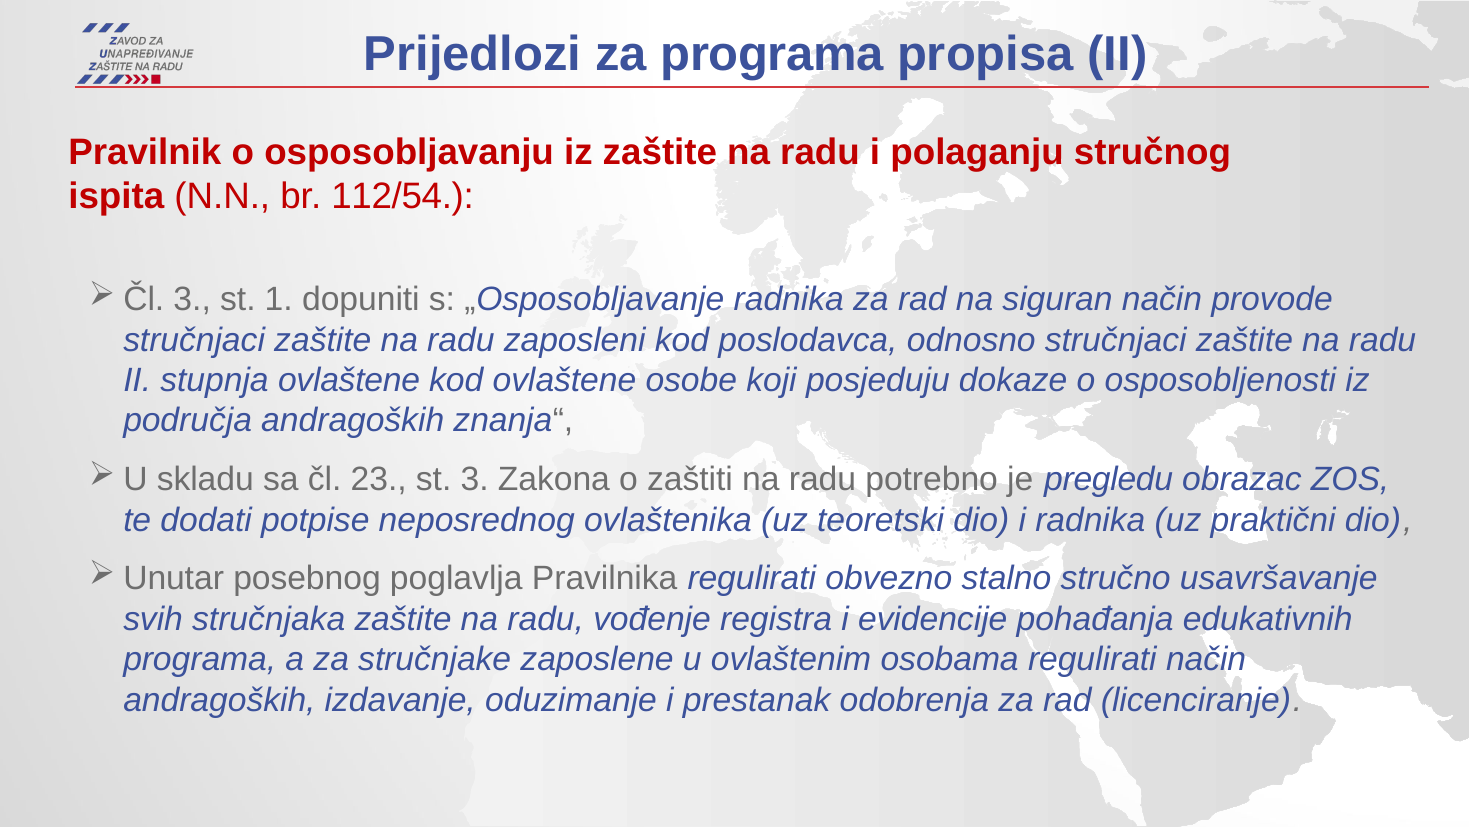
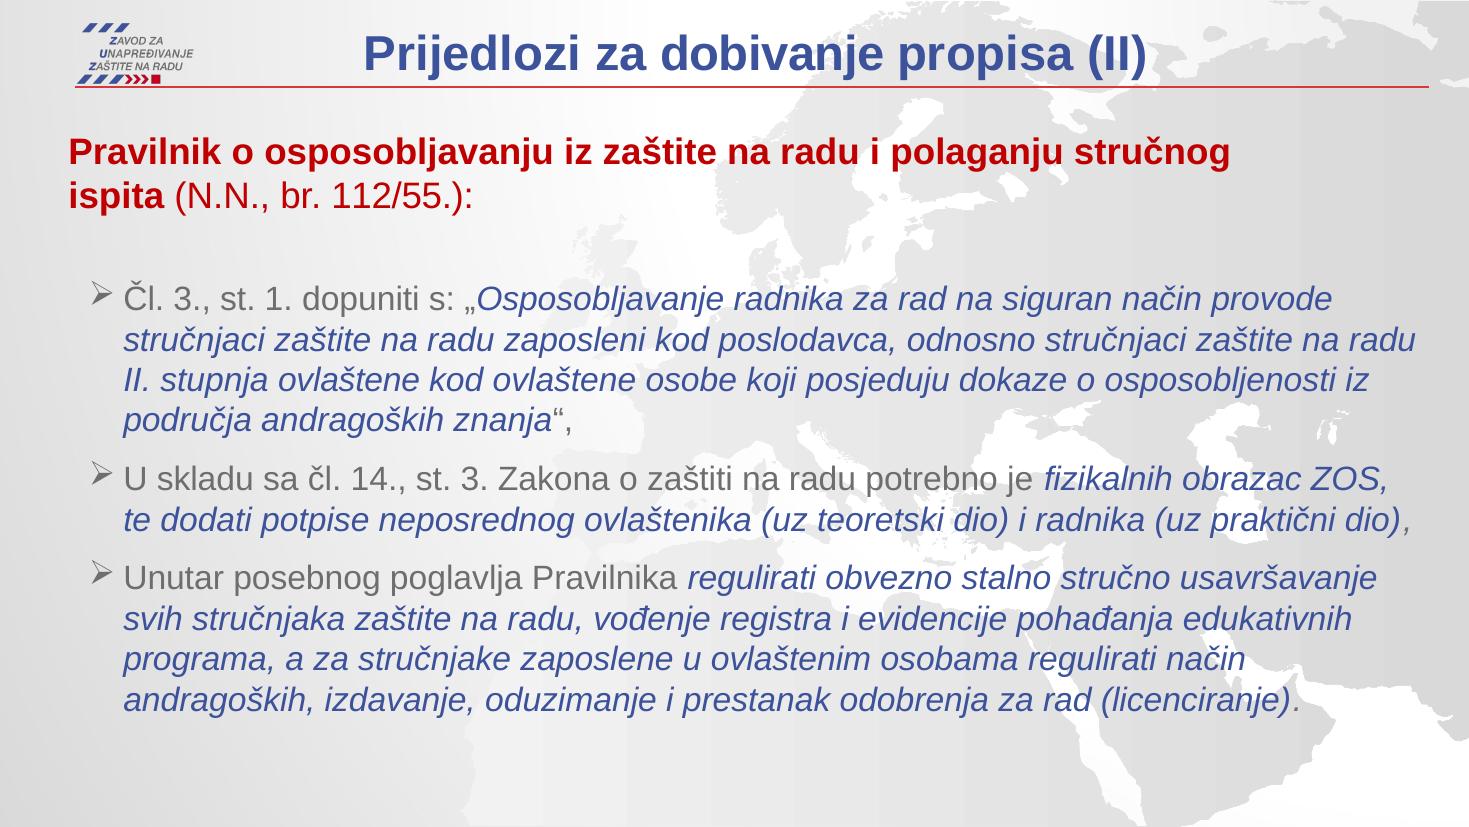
za programa: programa -> dobivanje
112/54: 112/54 -> 112/55
23: 23 -> 14
pregledu: pregledu -> fizikalnih
